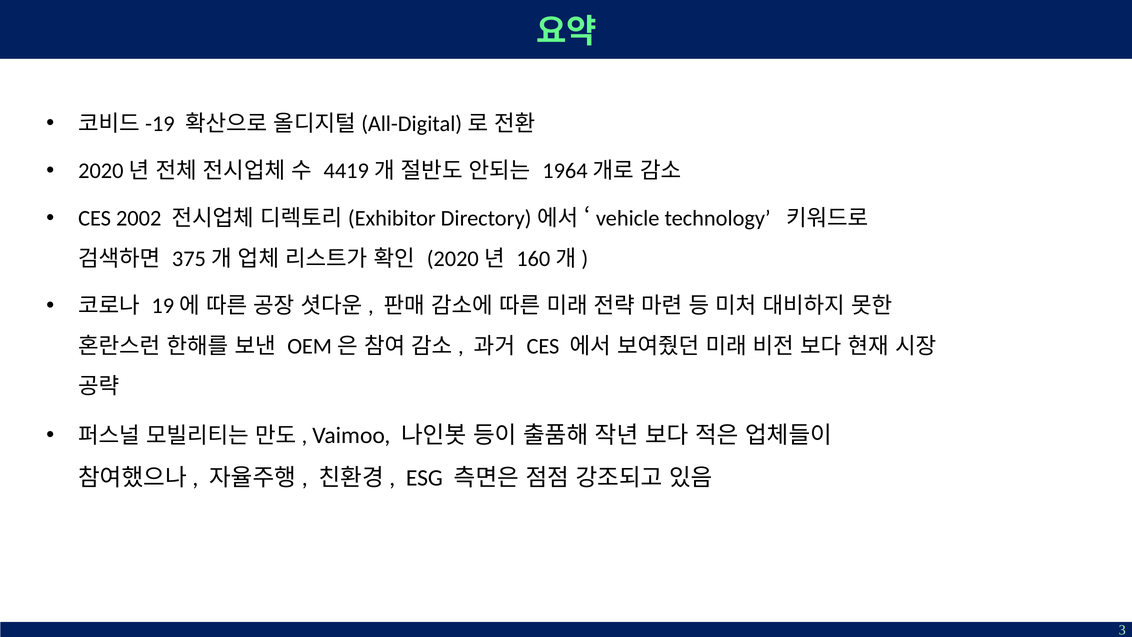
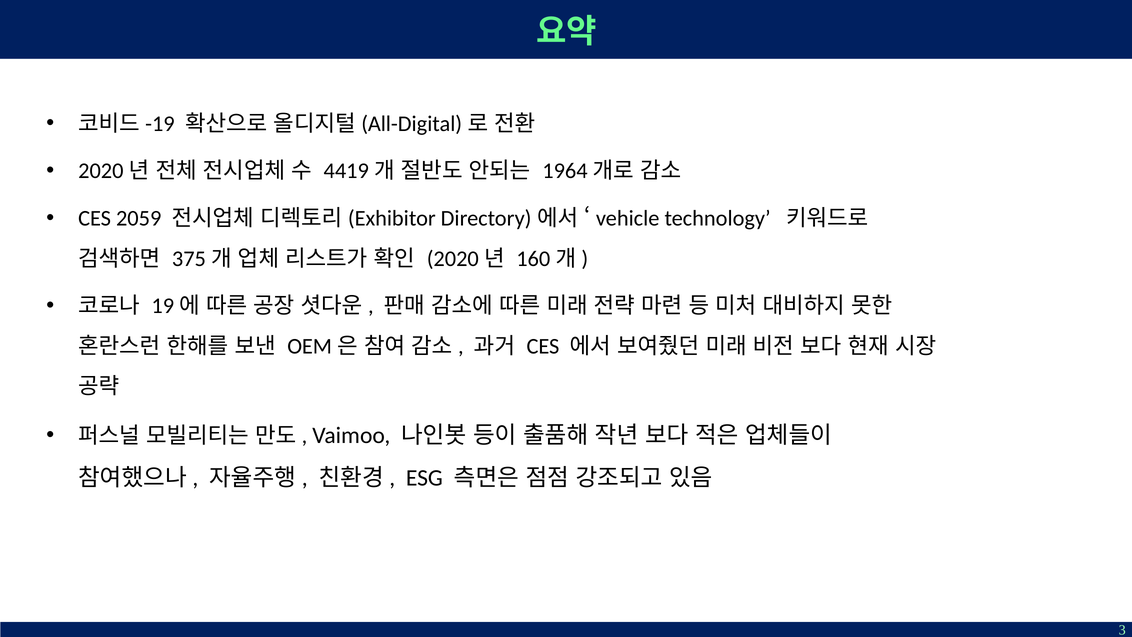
2002: 2002 -> 2059
